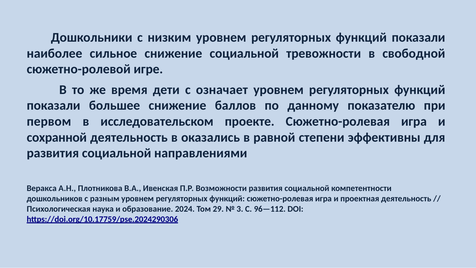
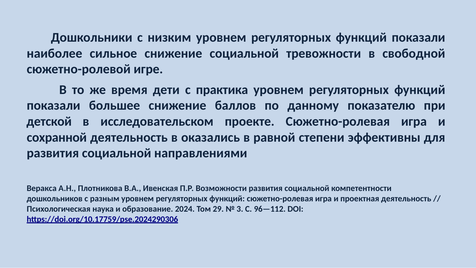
означает: означает -> практика
первом: первом -> детской
